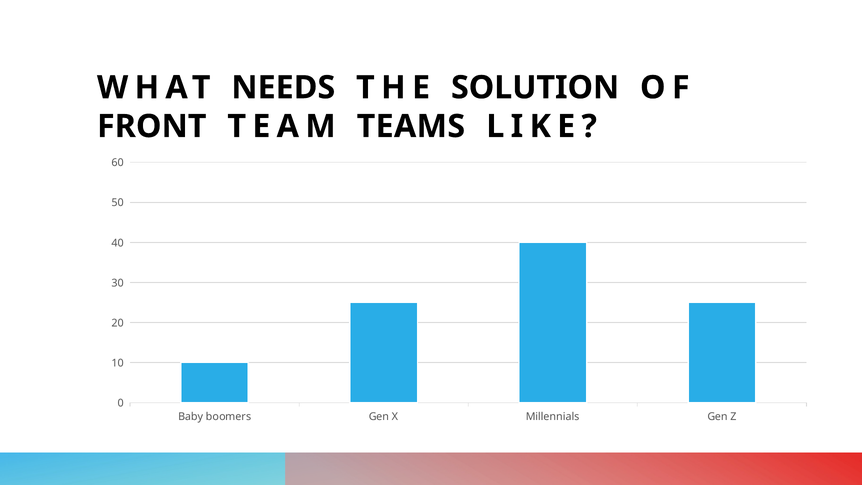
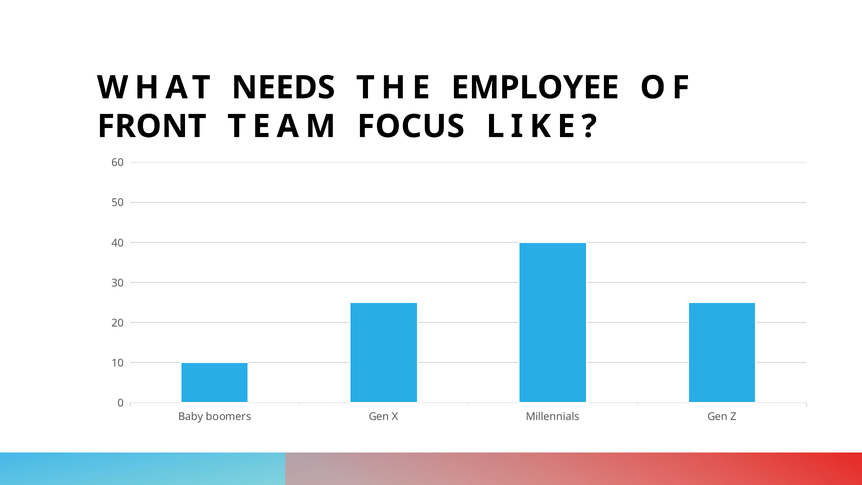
SOLUTION: SOLUTION -> EMPLOYEE
TEAMS: TEAMS -> FOCUS
